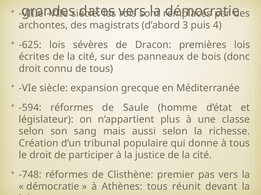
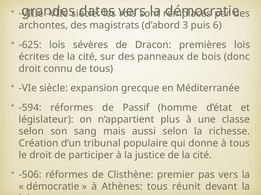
4: 4 -> 6
Saule: Saule -> Passif
-748: -748 -> -506
